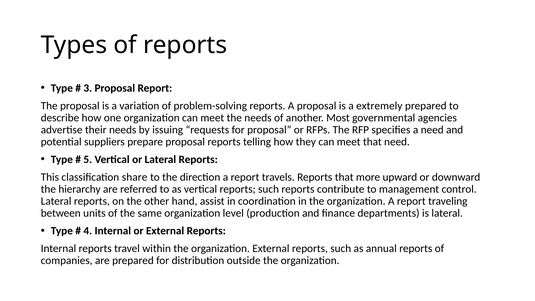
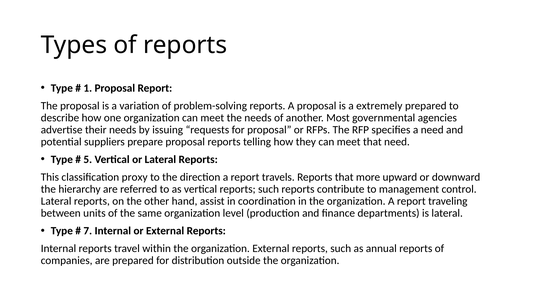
3: 3 -> 1
share: share -> proxy
4: 4 -> 7
